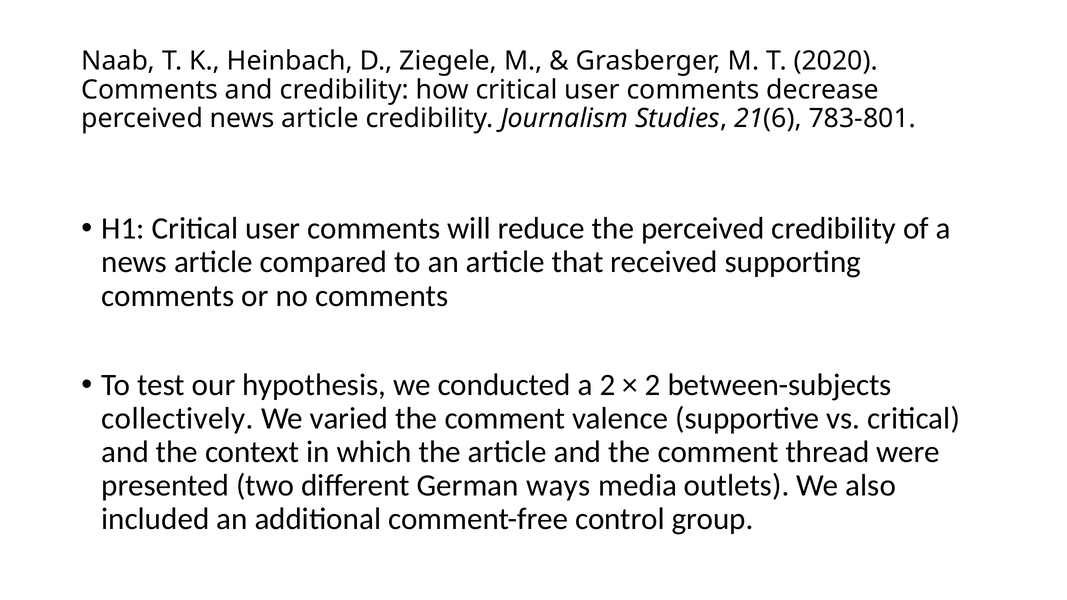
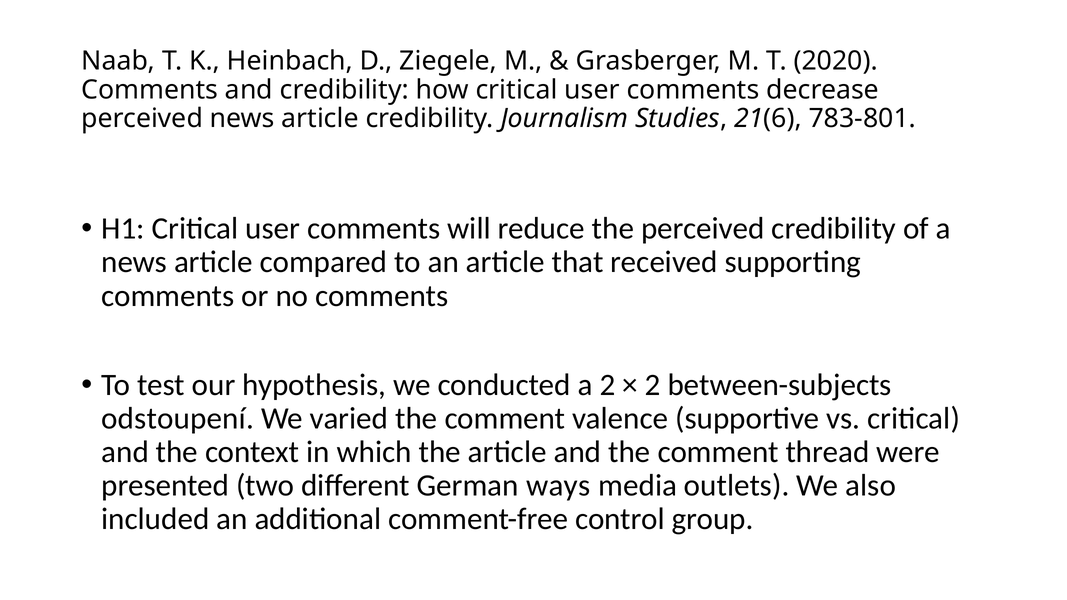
collectively: collectively -> odstoupení
